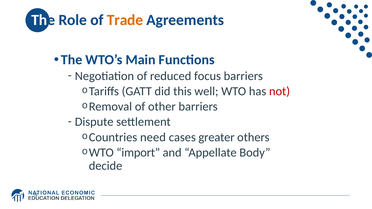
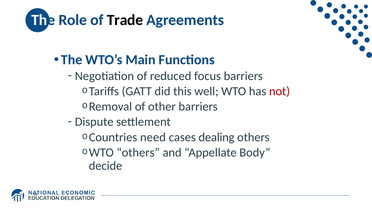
Trade colour: orange -> black
greater: greater -> dealing
import at (138, 153): import -> others
